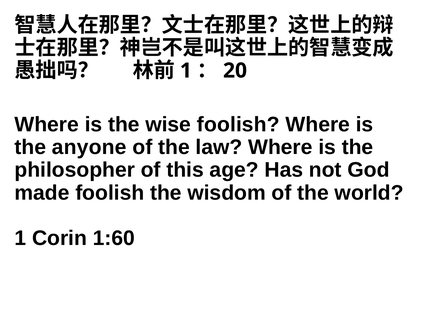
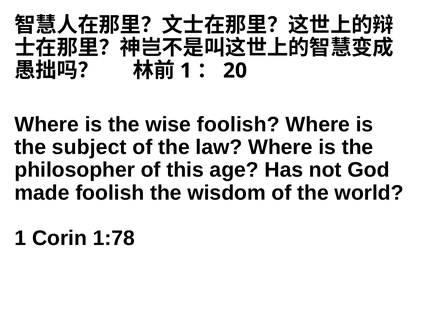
anyone: anyone -> subject
1:60: 1:60 -> 1:78
